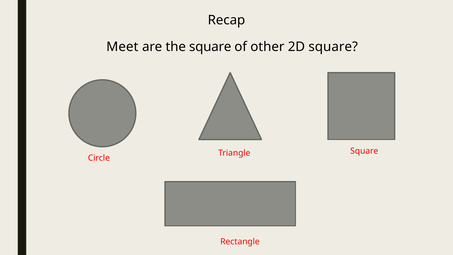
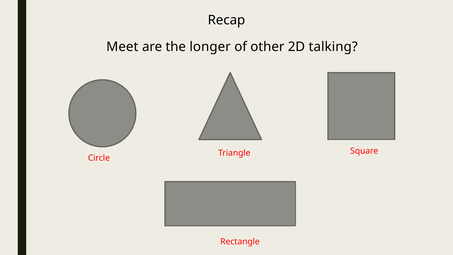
the square: square -> longer
2D square: square -> talking
